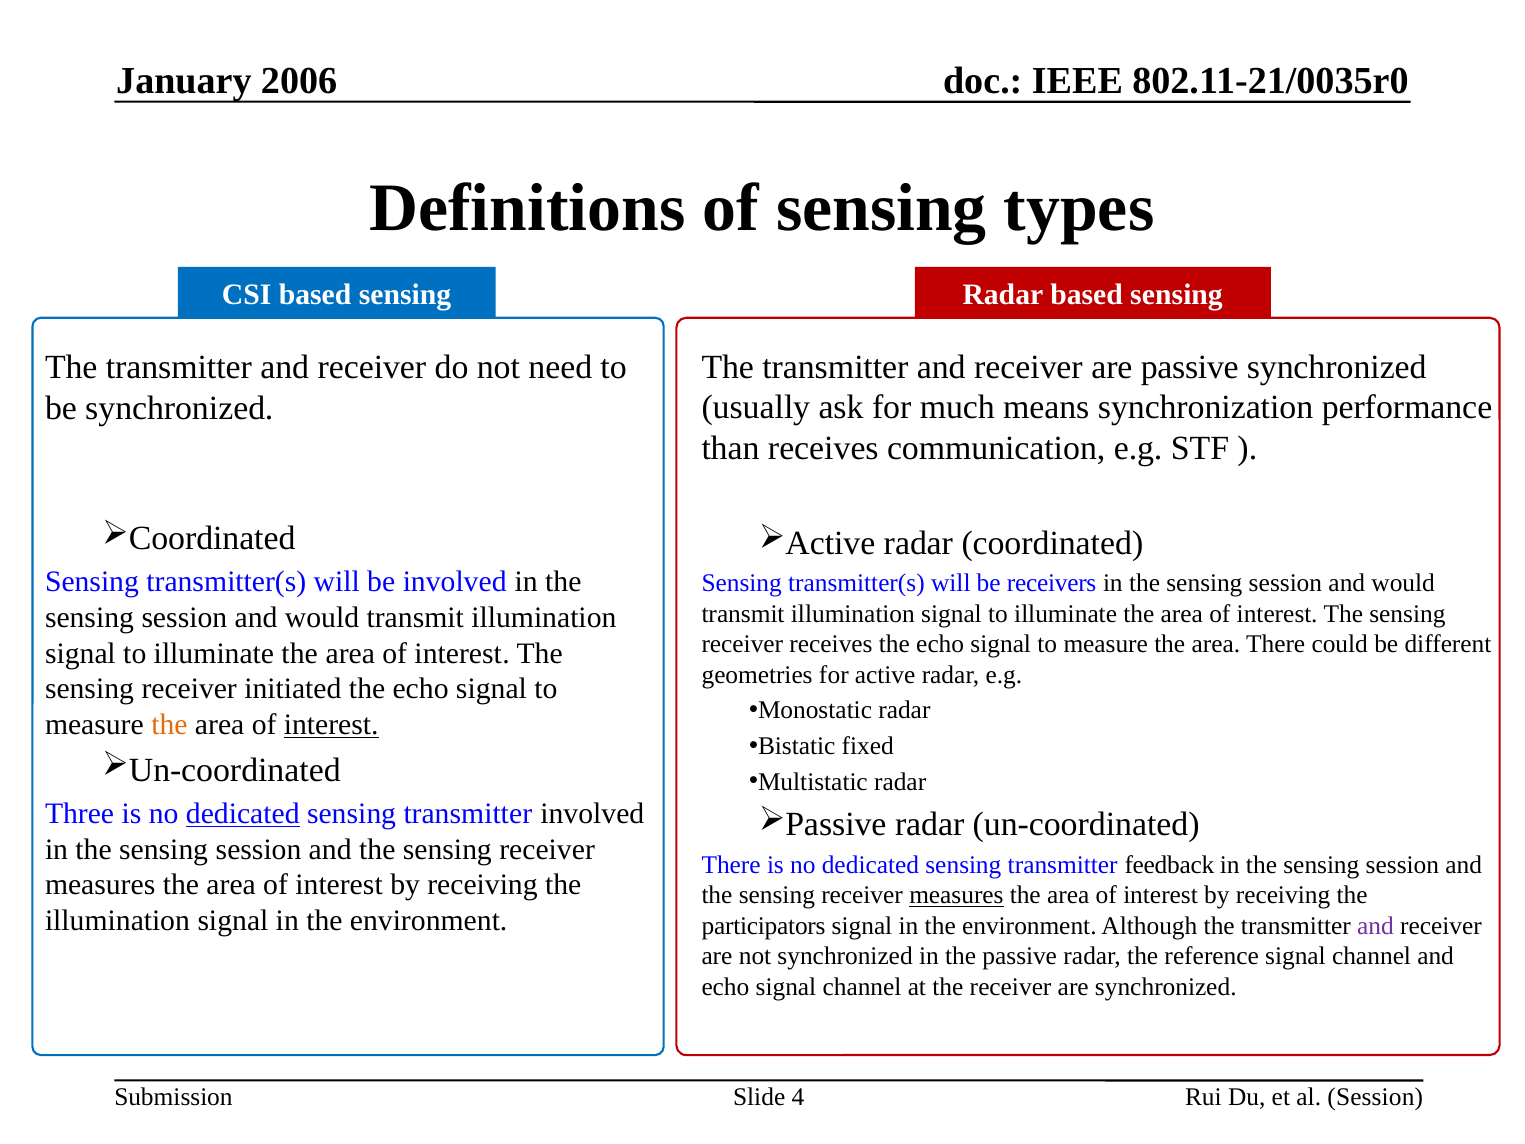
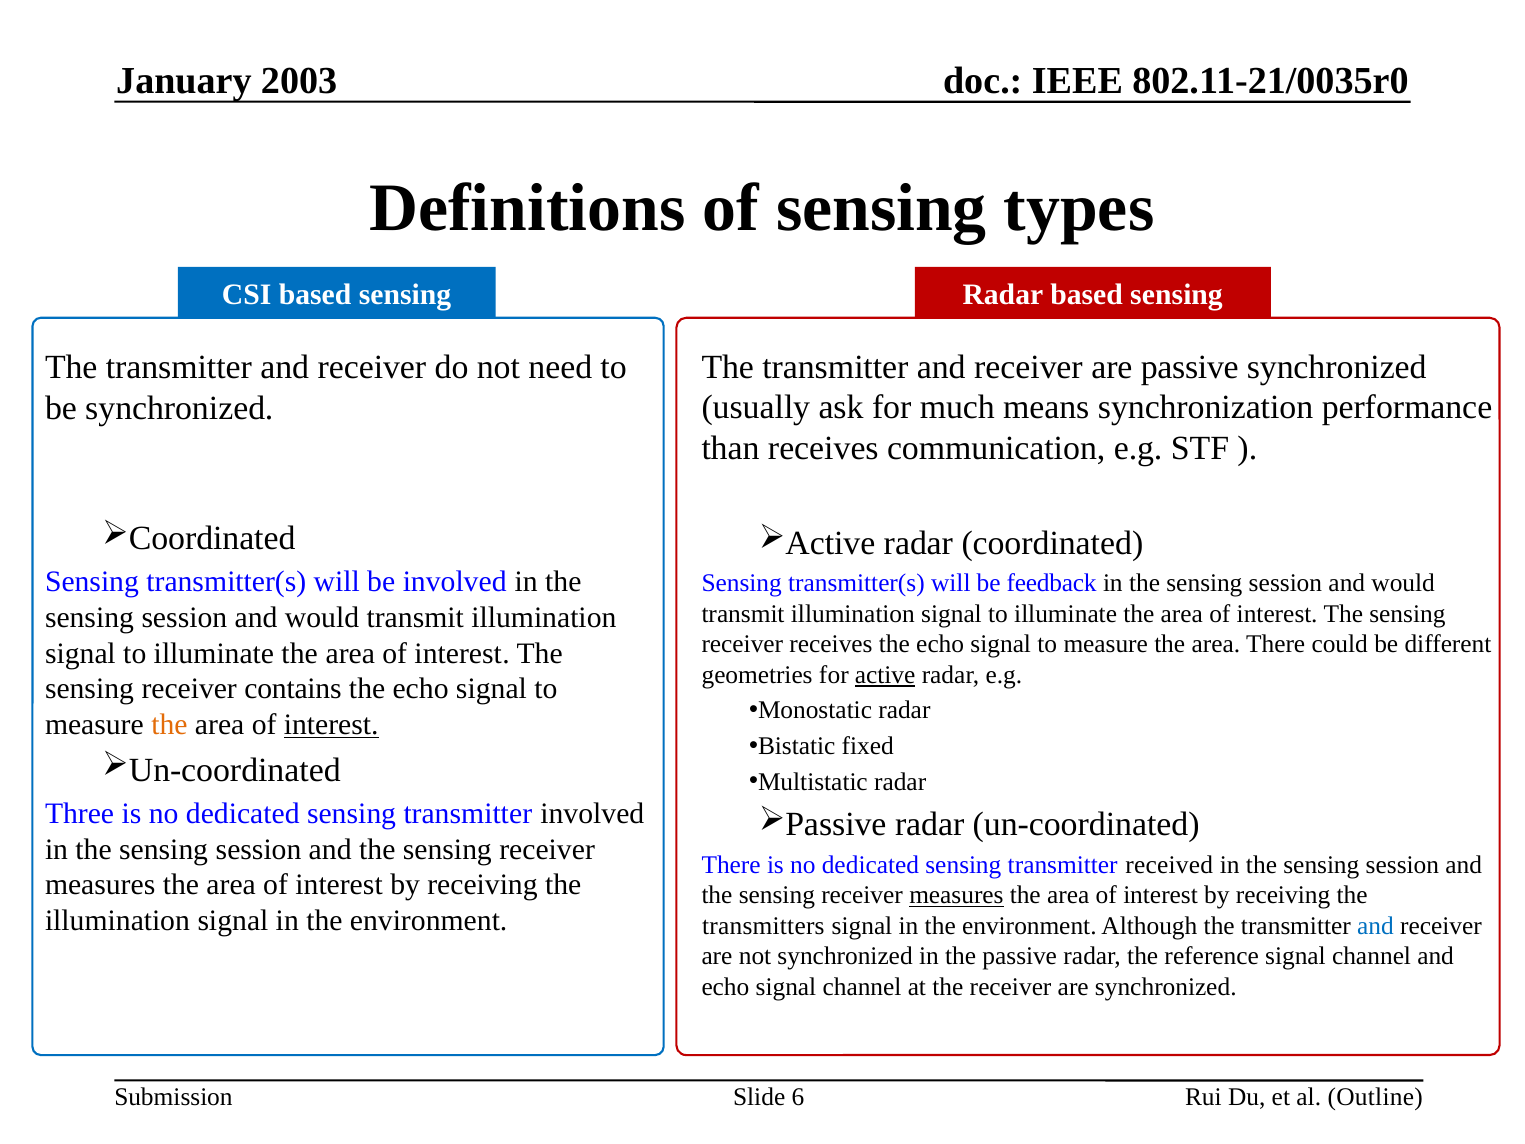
2006: 2006 -> 2003
receivers: receivers -> feedback
active underline: none -> present
initiated: initiated -> contains
dedicated at (243, 813) underline: present -> none
feedback: feedback -> received
participators: participators -> transmitters
and at (1375, 926) colour: purple -> blue
4: 4 -> 6
al Session: Session -> Outline
